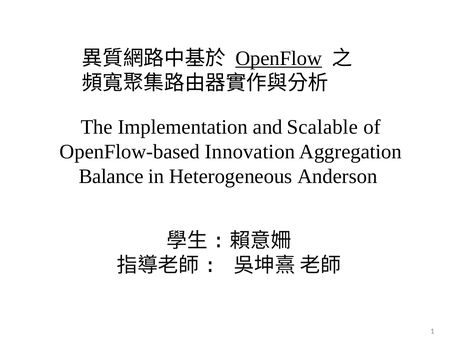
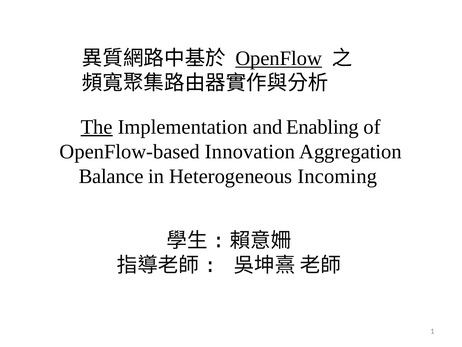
The underline: none -> present
Scalable: Scalable -> Enabling
Anderson: Anderson -> Incoming
